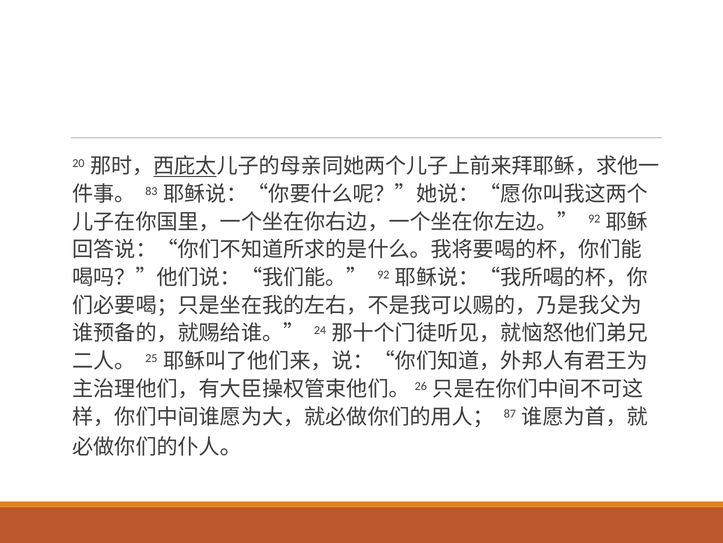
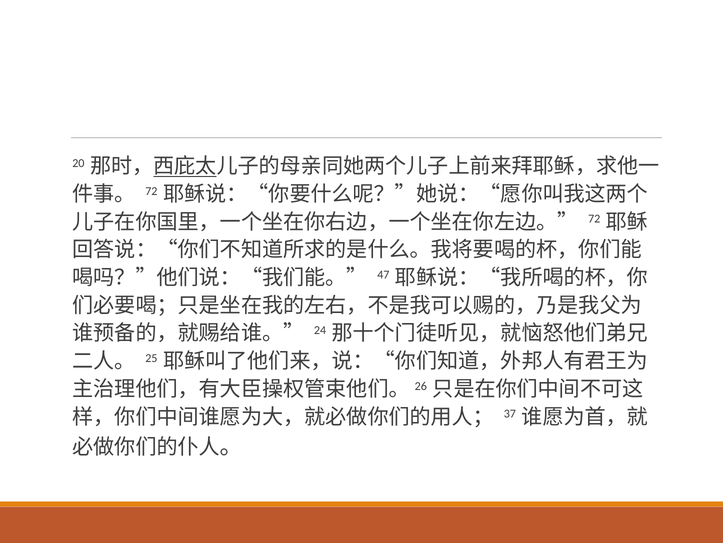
83 at (151, 191): 83 -> 72
92 at (594, 219): 92 -> 72
92 at (383, 274): 92 -> 47
87: 87 -> 37
